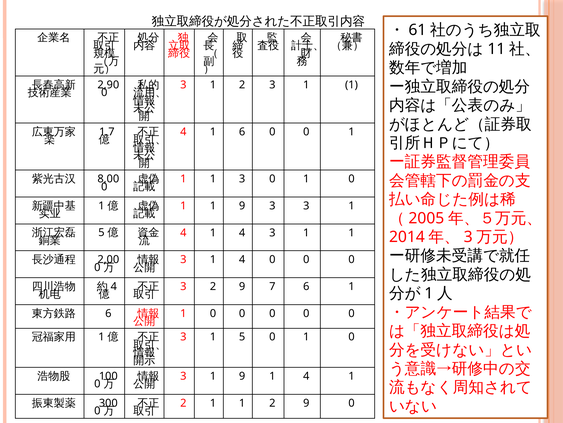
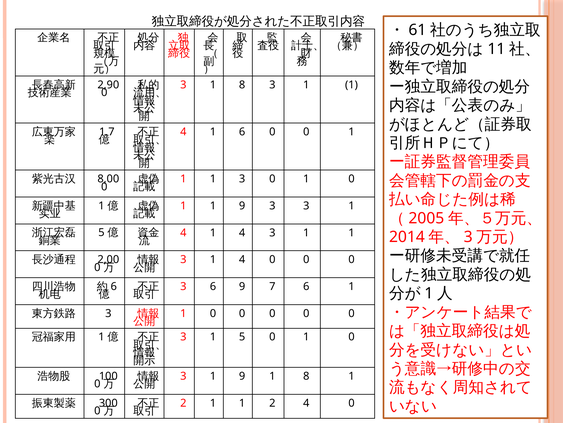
3 1 2: 2 -> 8
4 at (114, 286): 4 -> 6
3 2: 2 -> 6
6 at (108, 313): 6 -> 3
9 1 4: 4 -> 8
1 2 9: 9 -> 4
